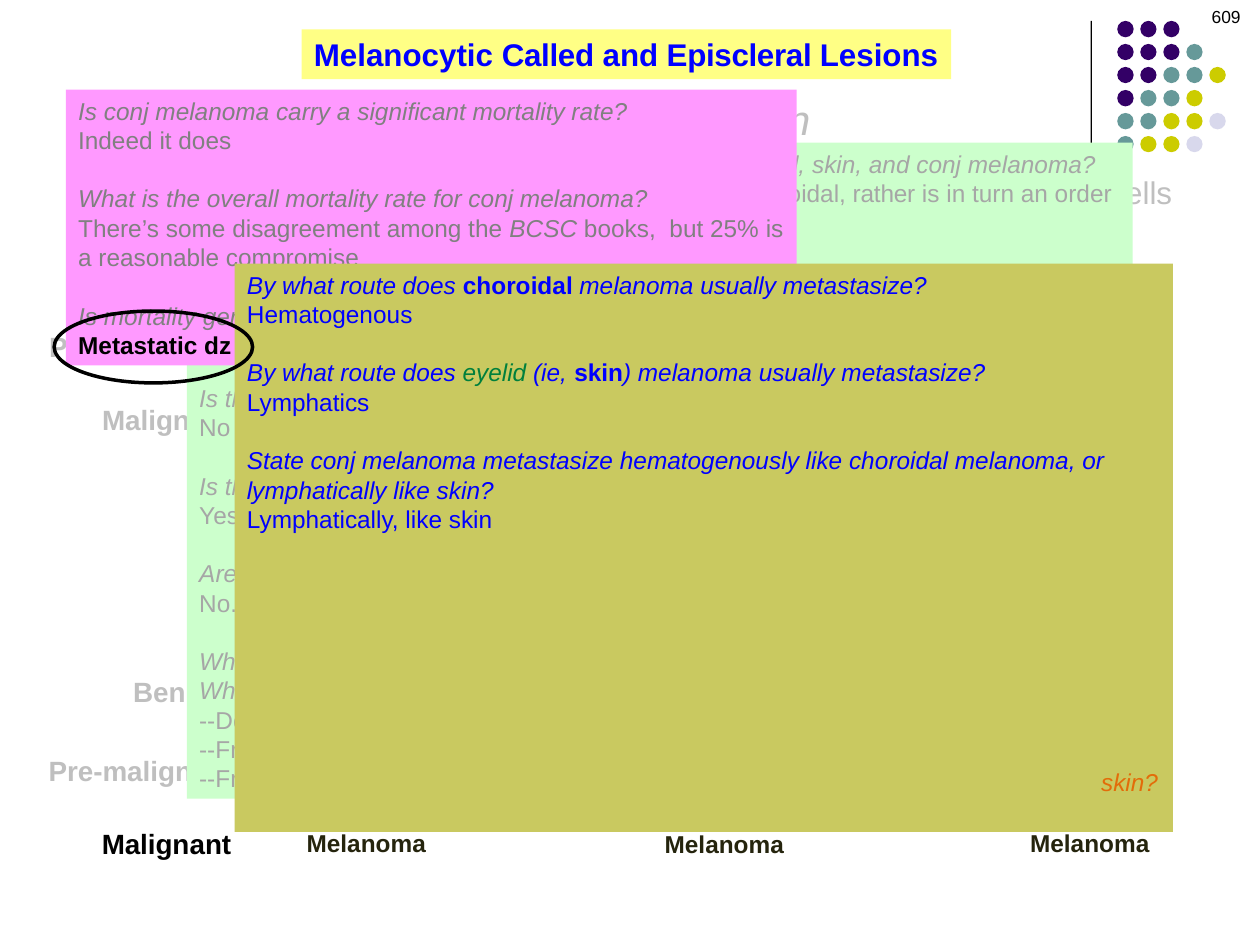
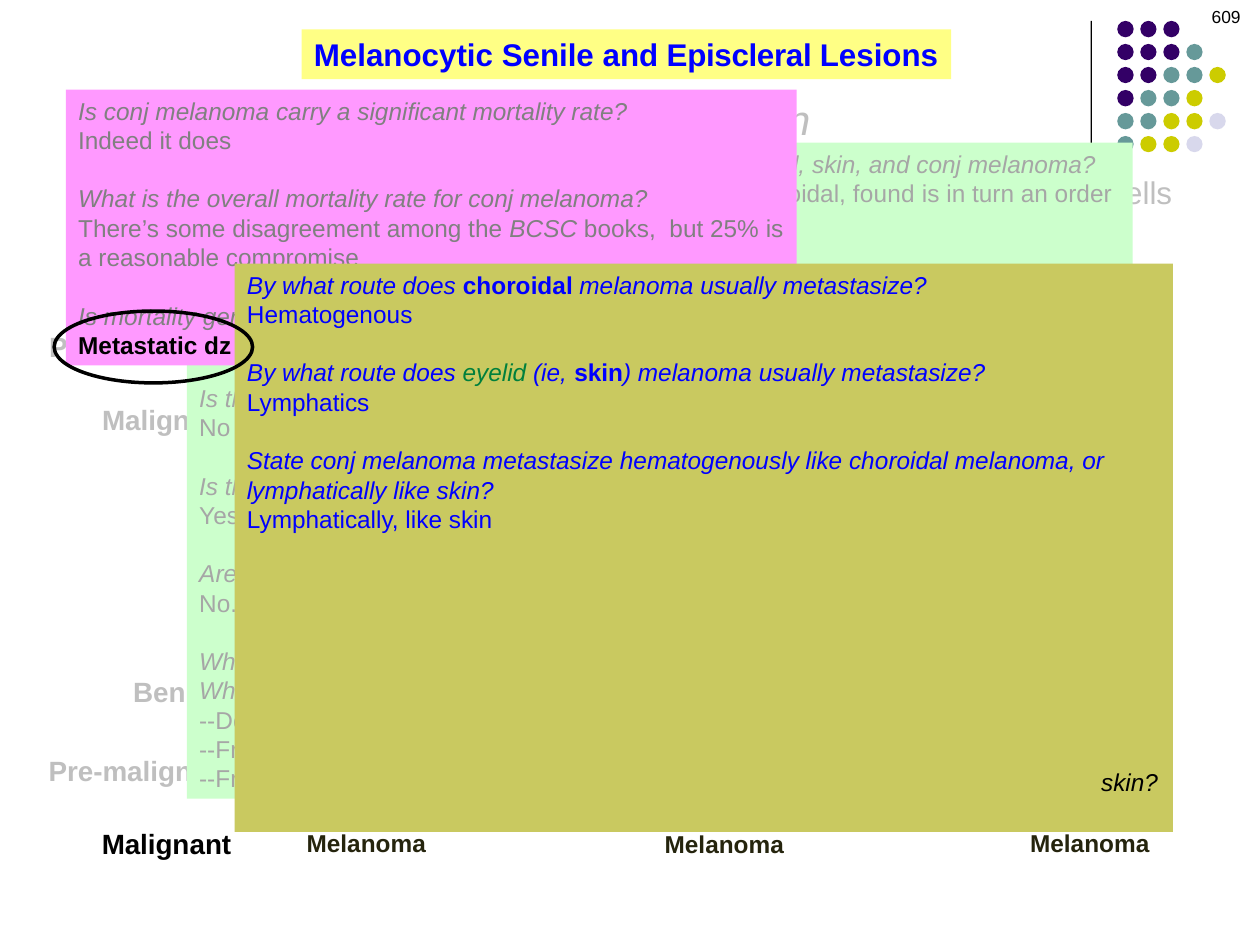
Called: Called -> Senile
rather: rather -> found
skin at (1130, 783) colour: orange -> black
